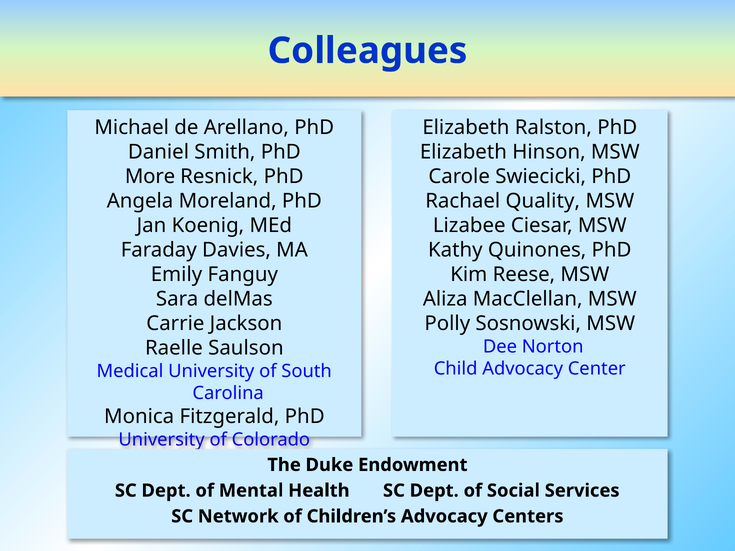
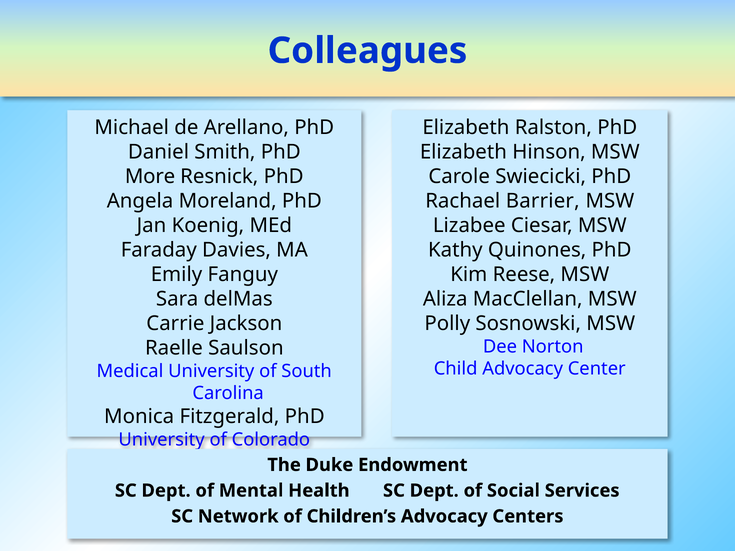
Quality: Quality -> Barrier
